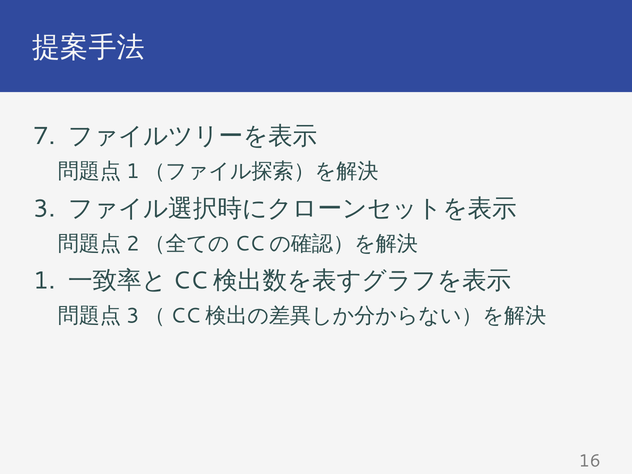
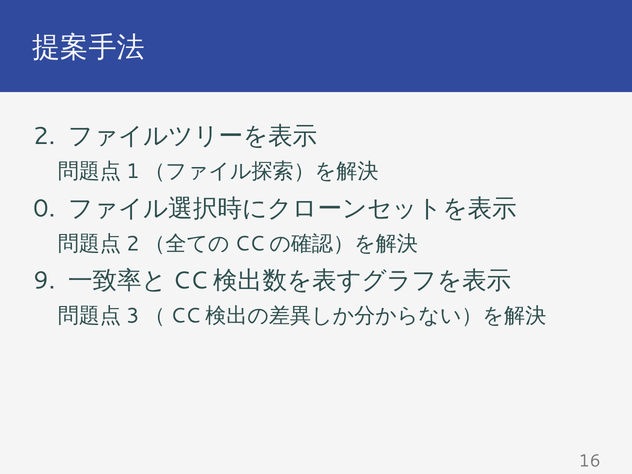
7: 7 -> 2
3: 3 -> 0
1: 1 -> 9
